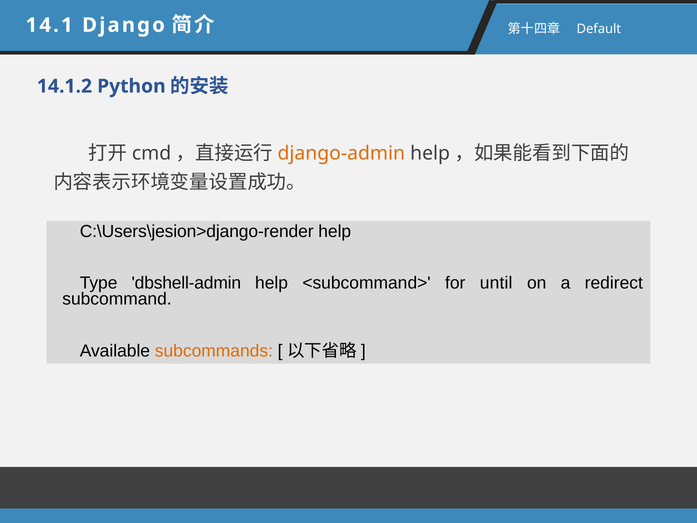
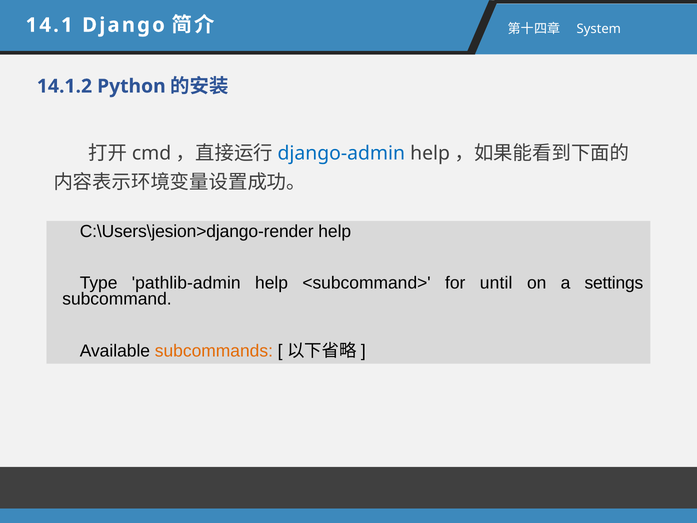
Default: Default -> System
django-admin colour: orange -> blue
dbshell-admin: dbshell-admin -> pathlib-admin
redirect: redirect -> settings
